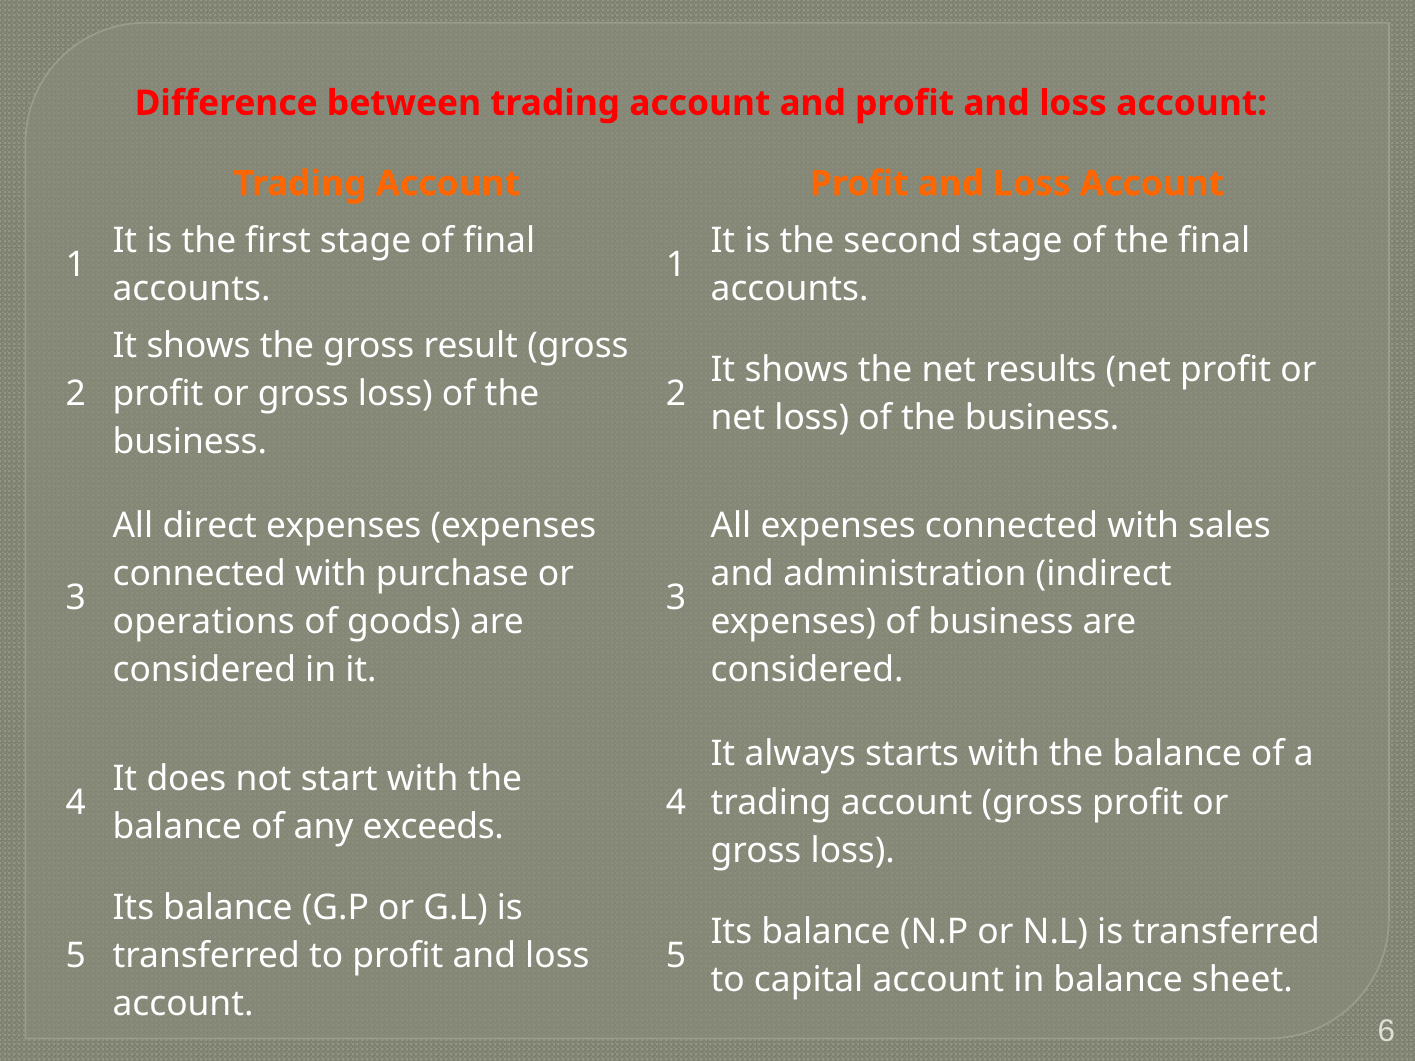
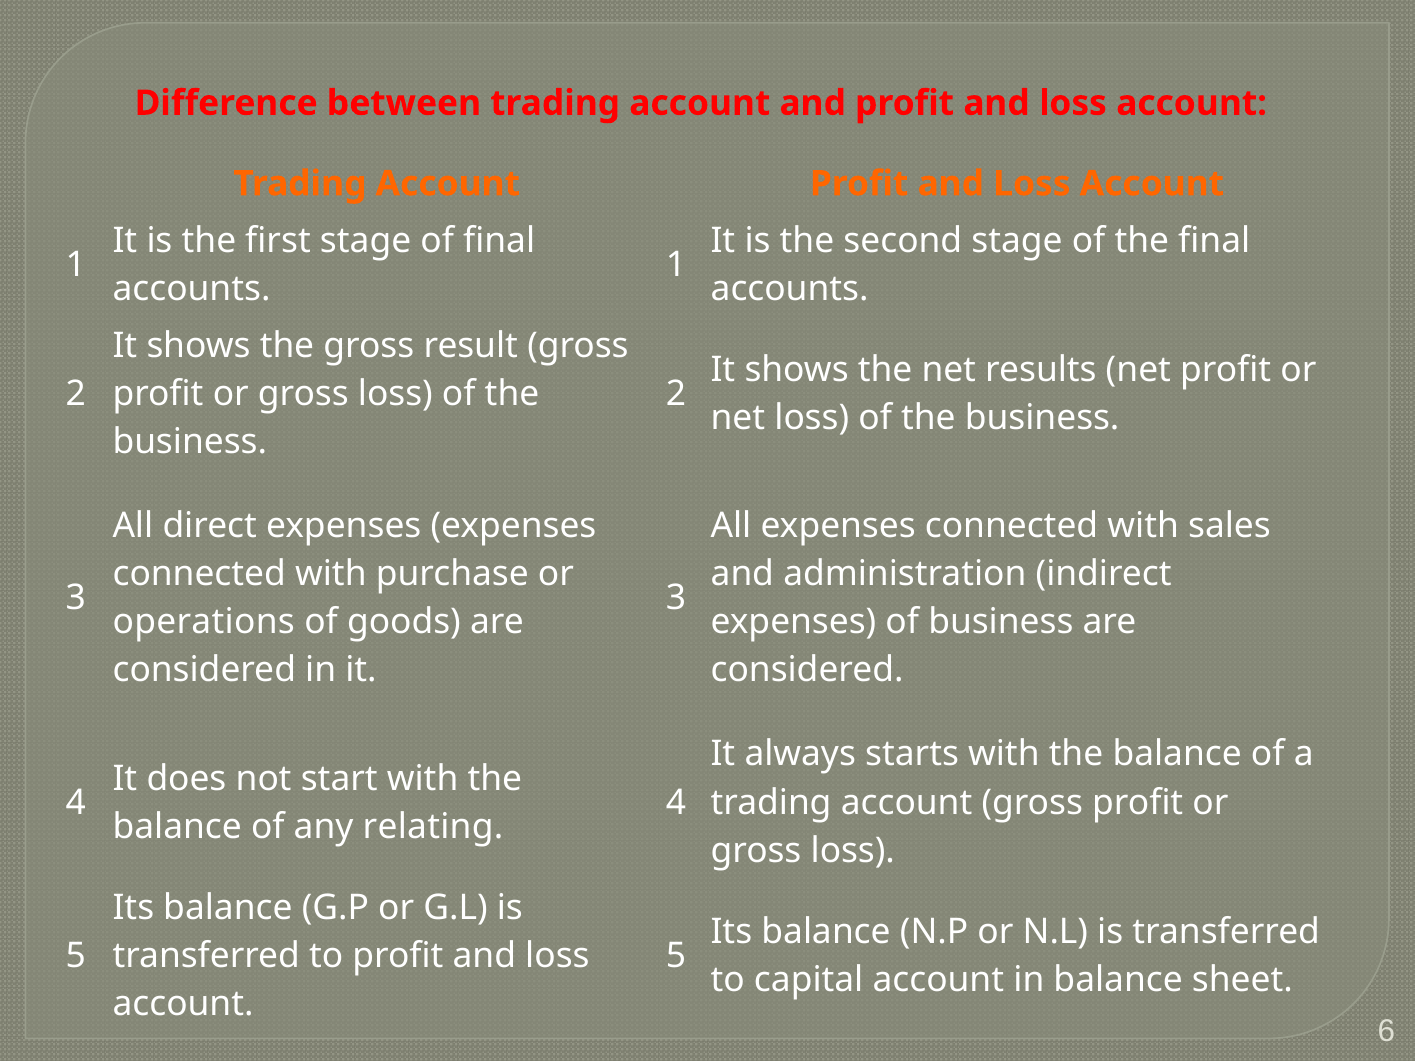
exceeds: exceeds -> relating
